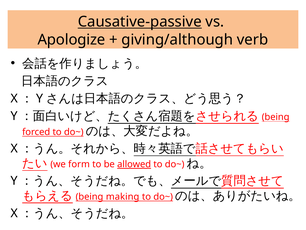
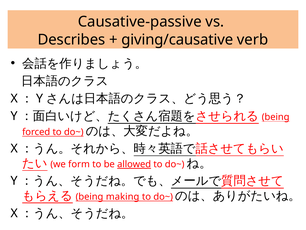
Causative-passive underline: present -> none
Apologize: Apologize -> Describes
giving/although: giving/although -> giving/causative
